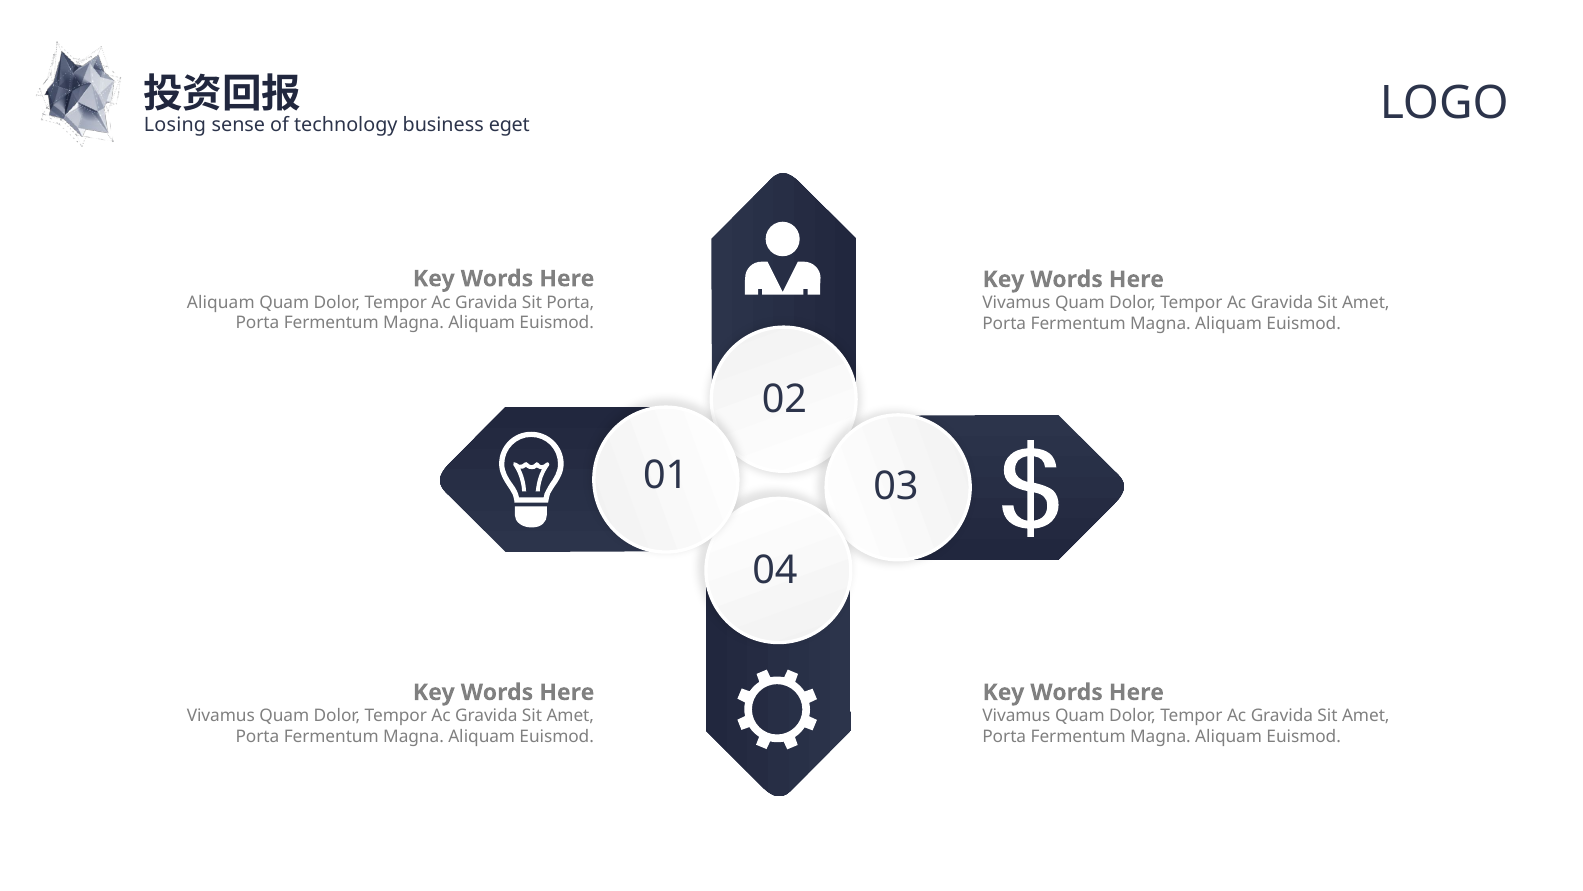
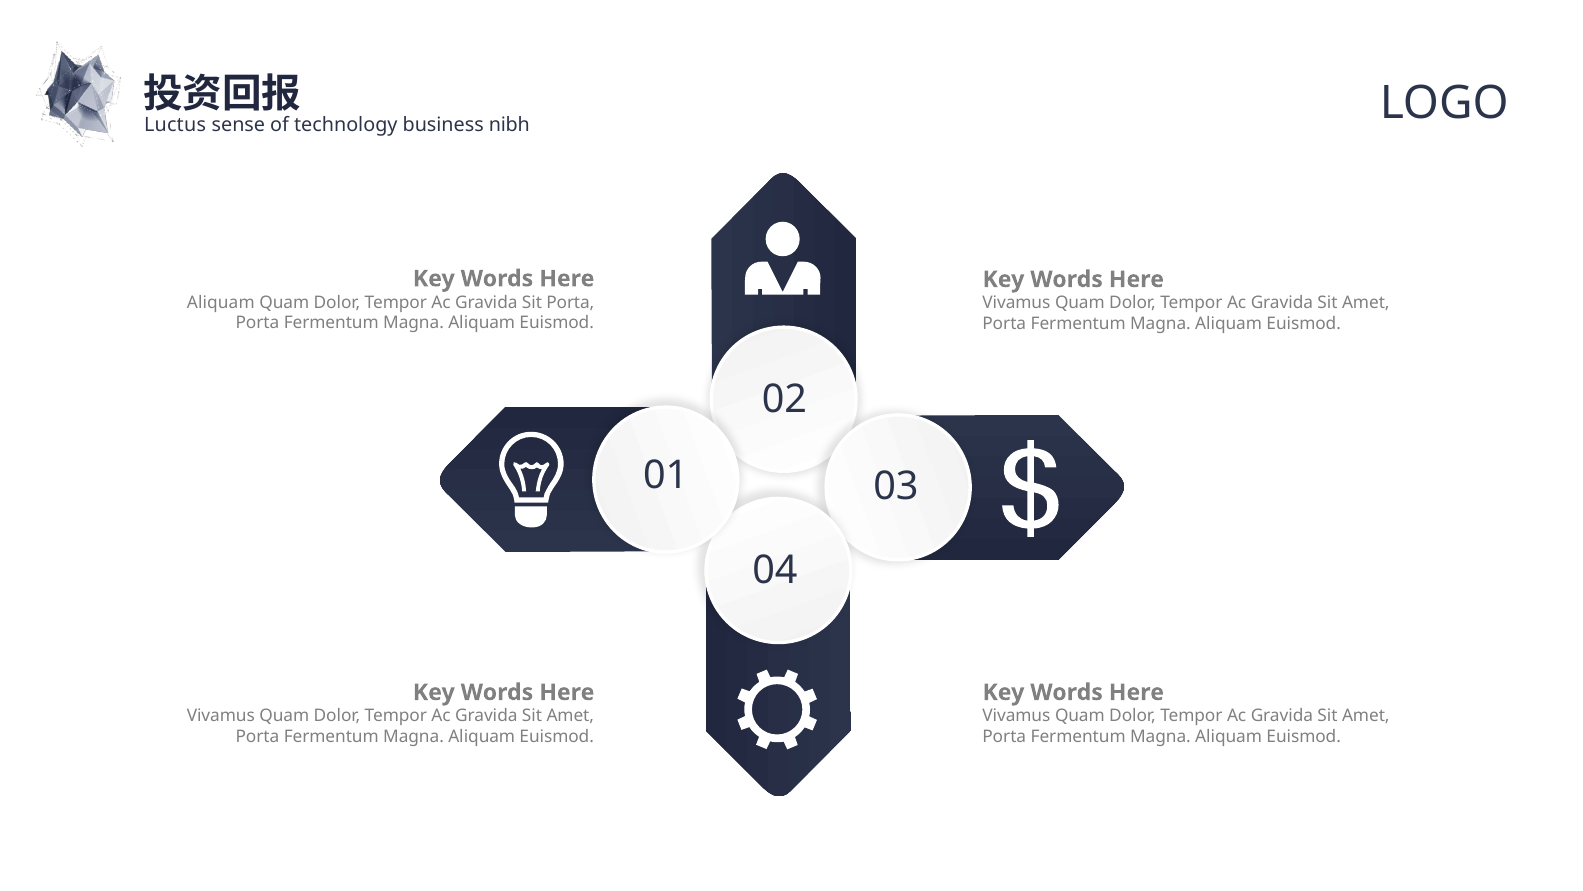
Losing: Losing -> Luctus
eget: eget -> nibh
